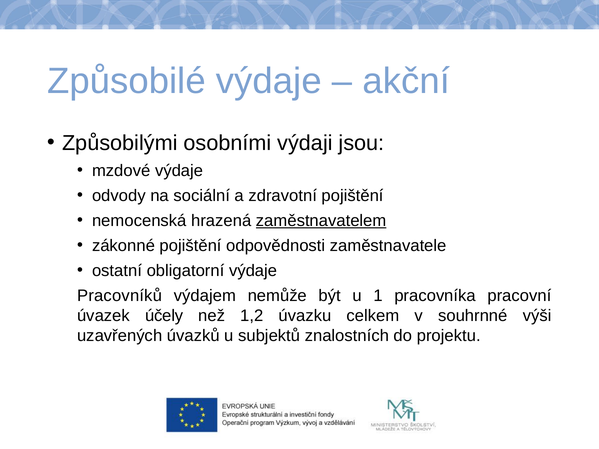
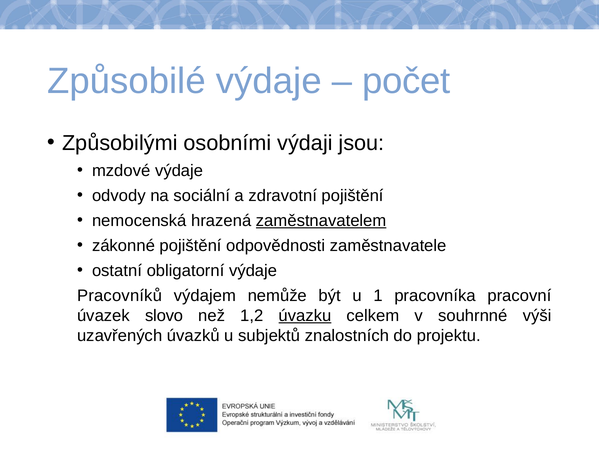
akční: akční -> počet
účely: účely -> slovo
úvazku underline: none -> present
